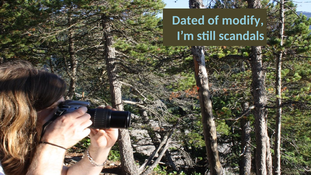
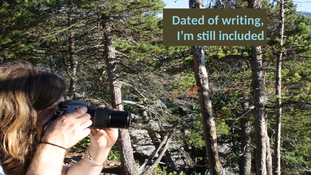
modify: modify -> writing
scandals: scandals -> included
